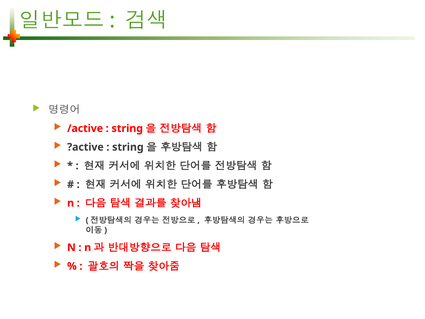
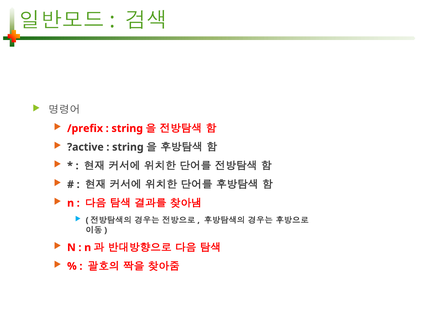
/active: /active -> /prefix
